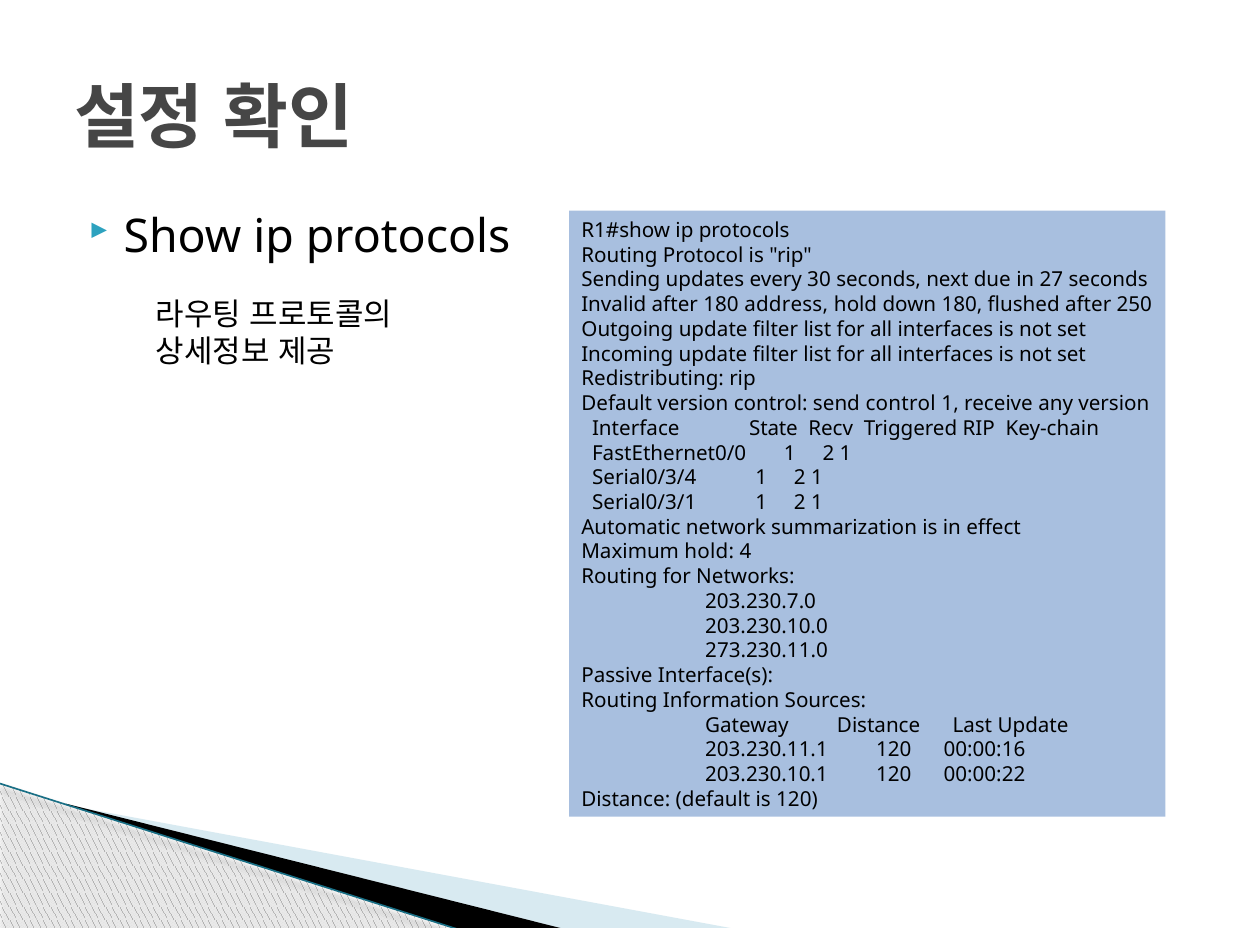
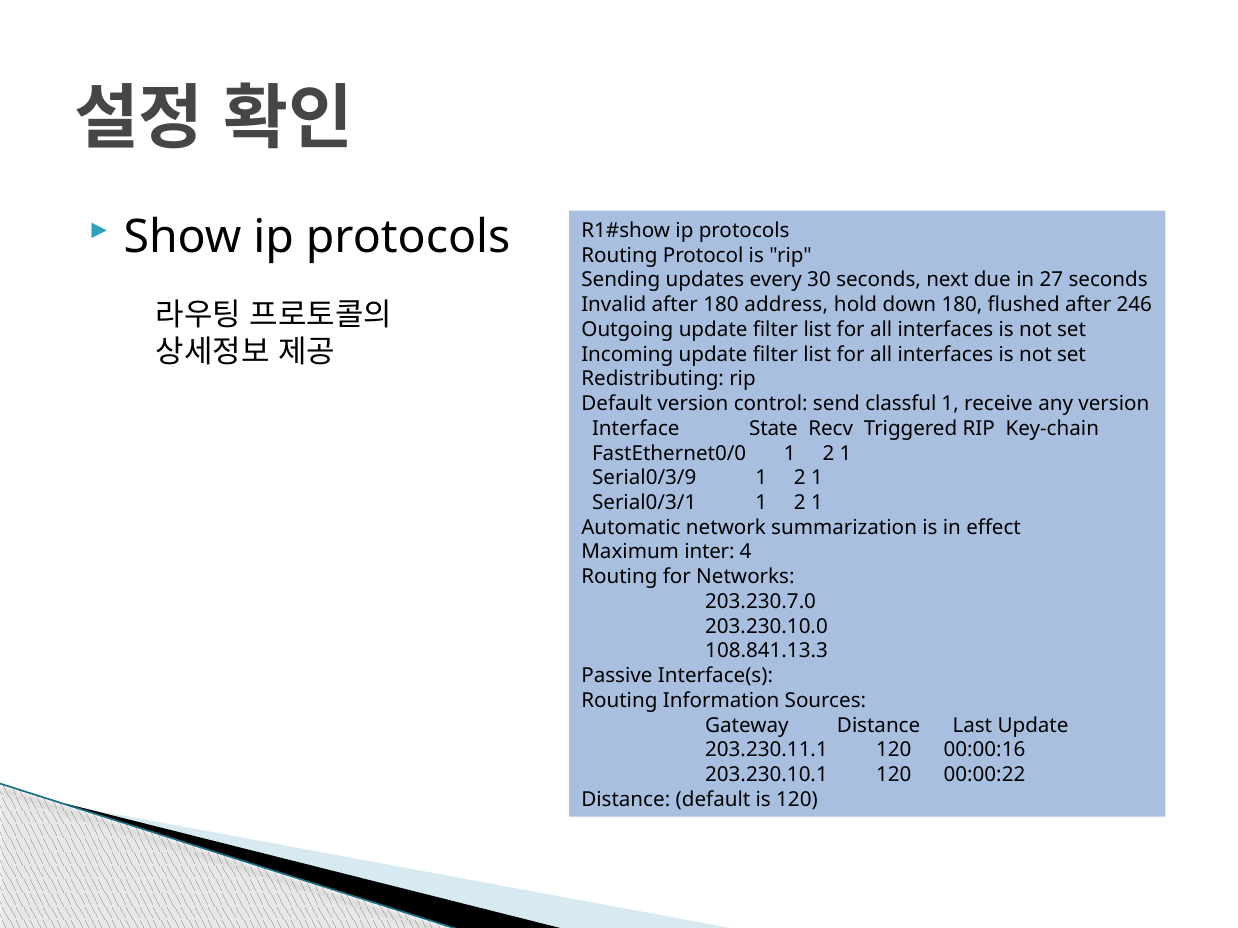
250: 250 -> 246
send control: control -> classful
Serial0/3/4: Serial0/3/4 -> Serial0/3/9
Maximum hold: hold -> inter
273.230.11.0: 273.230.11.0 -> 108.841.13.3
